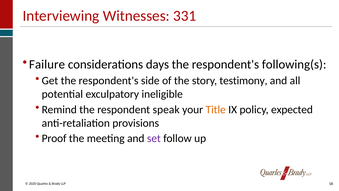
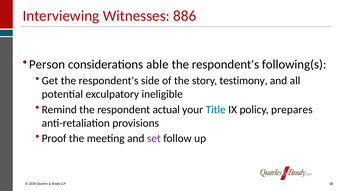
331: 331 -> 886
Failure: Failure -> Person
days: days -> able
speak: speak -> actual
Title colour: orange -> blue
expected: expected -> prepares
